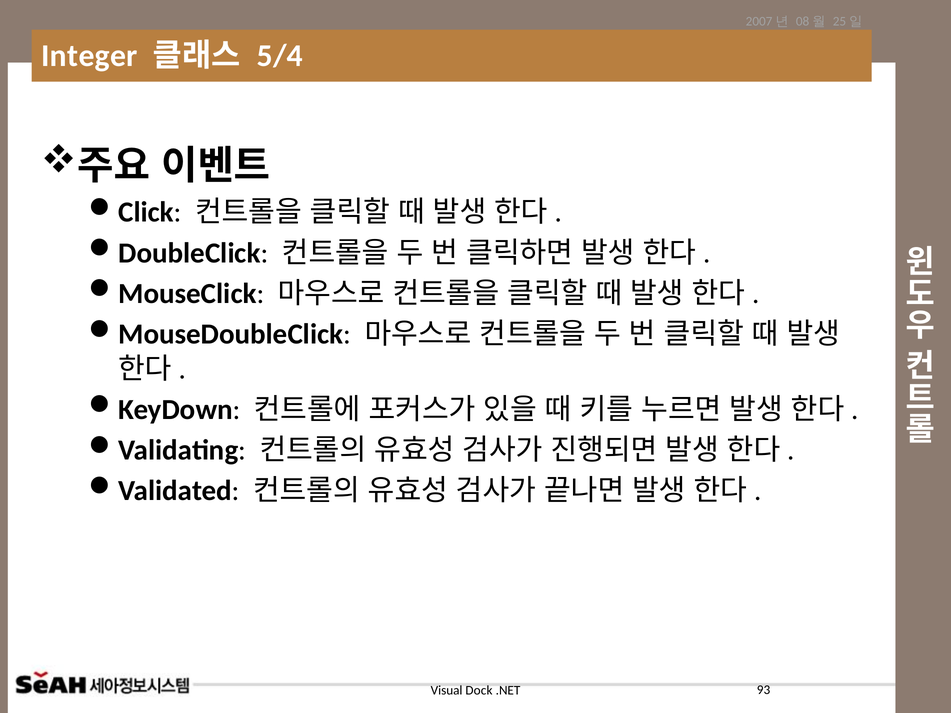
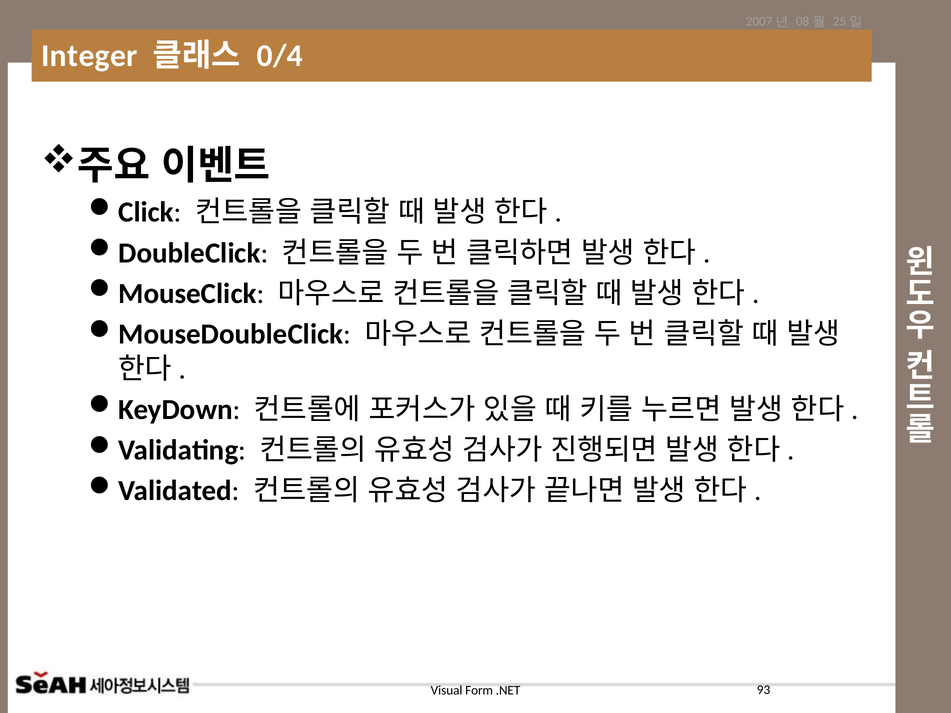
5/4: 5/4 -> 0/4
Dock: Dock -> Form
